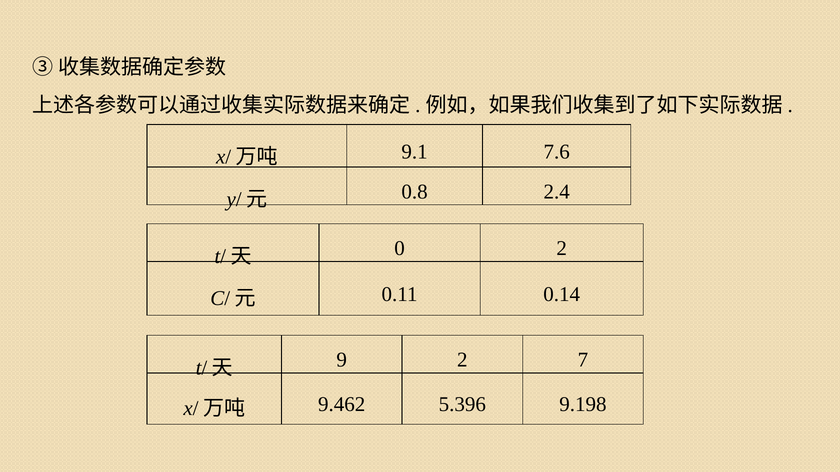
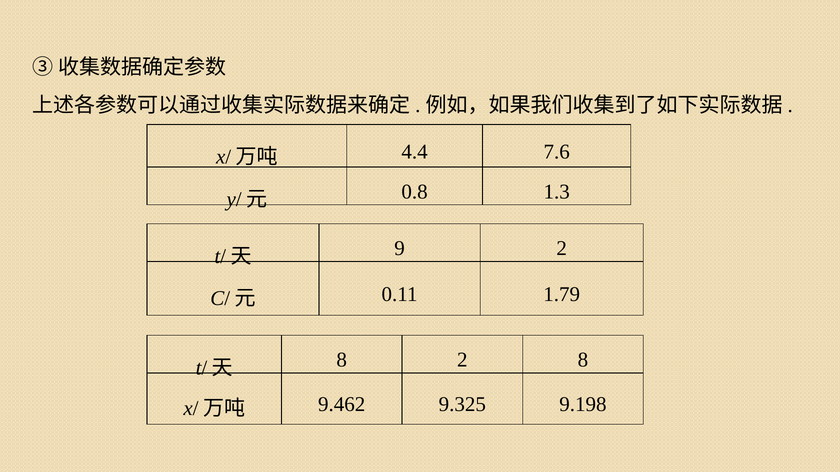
9.1: 9.1 -> 4.4
2.4: 2.4 -> 1.3
0: 0 -> 9
0.14: 0.14 -> 1.79
9 at (342, 360): 9 -> 8
2 7: 7 -> 8
5.396: 5.396 -> 9.325
